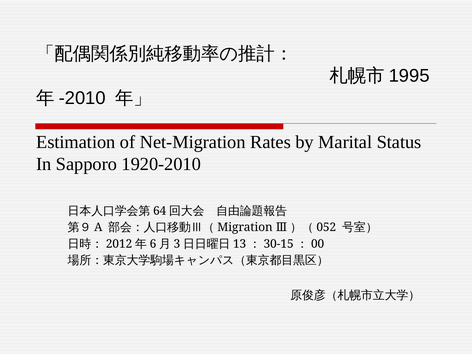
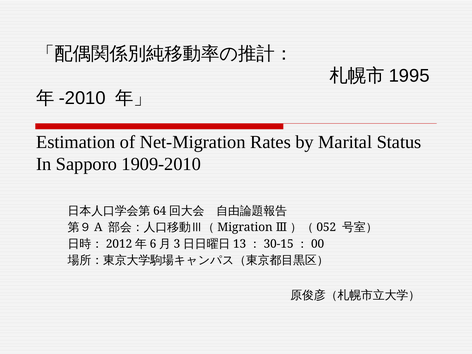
1920-2010: 1920-2010 -> 1909-2010
